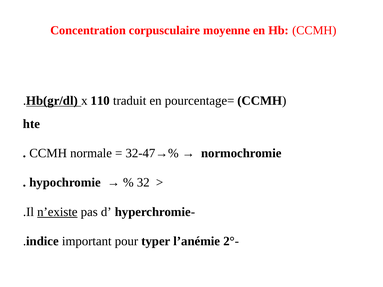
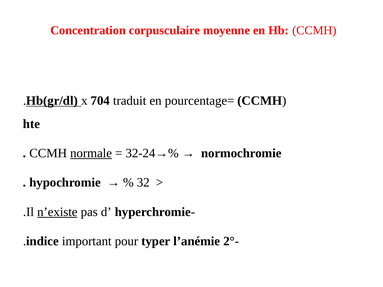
110: 110 -> 704
normale underline: none -> present
32-47→%: 32-47→% -> 32-24→%
